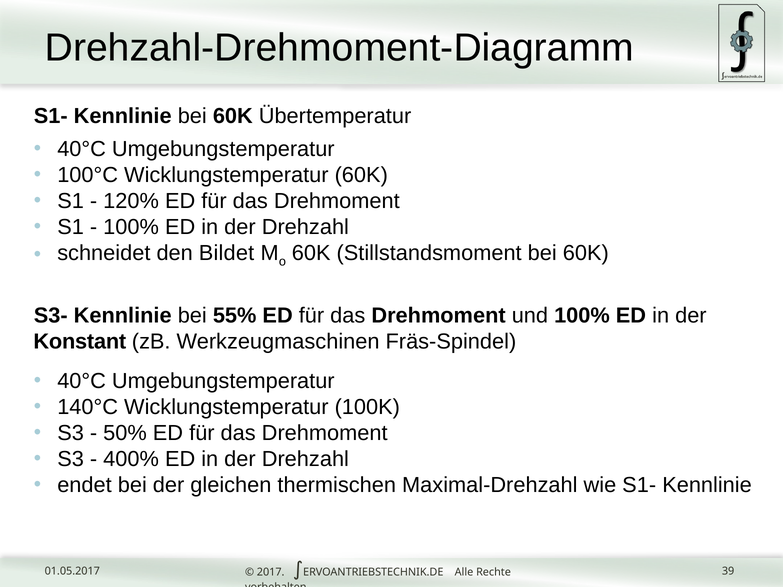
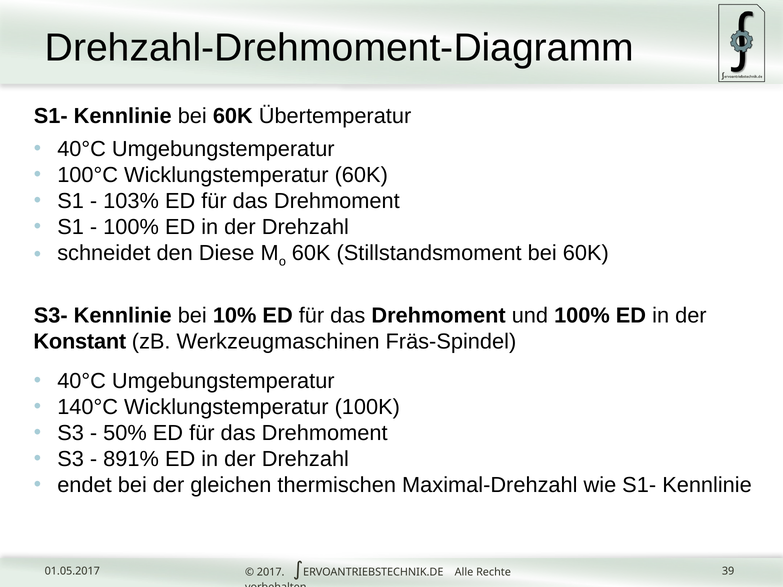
120%: 120% -> 103%
Bildet: Bildet -> Diese
55%: 55% -> 10%
400%: 400% -> 891%
